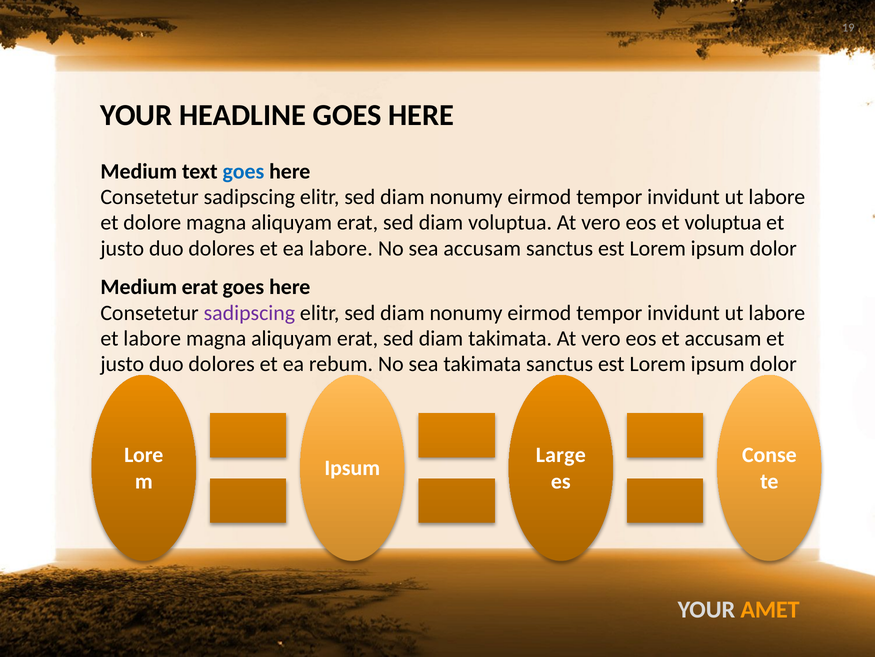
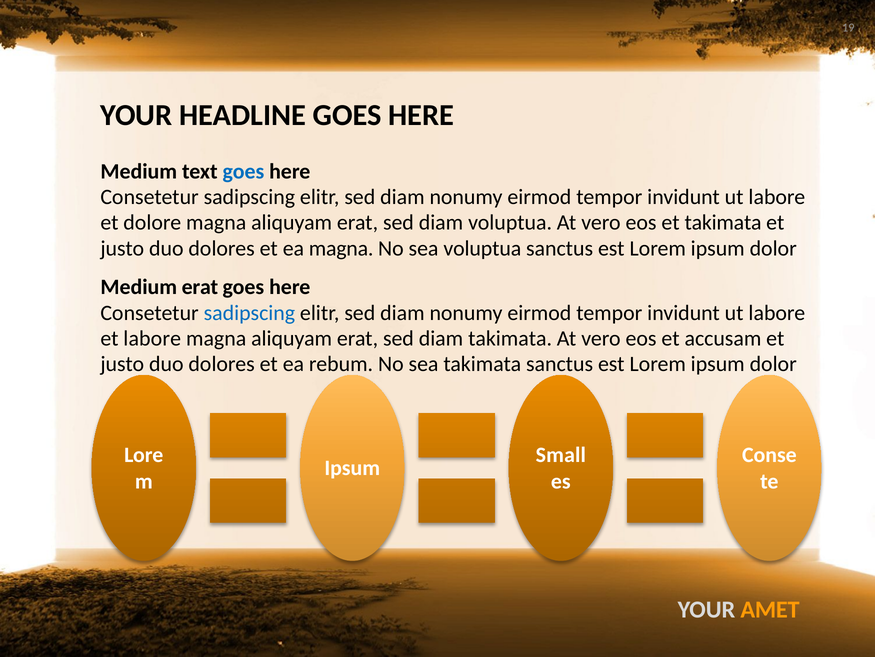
et voluptua: voluptua -> takimata
ea labore: labore -> magna
sea accusam: accusam -> voluptua
sadipscing at (249, 312) colour: purple -> blue
Large: Large -> Small
